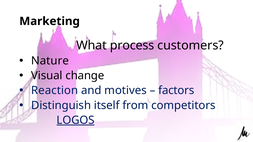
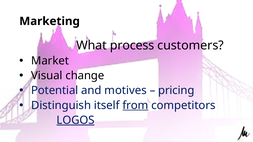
Nature: Nature -> Market
Reaction: Reaction -> Potential
factors: factors -> pricing
from underline: none -> present
